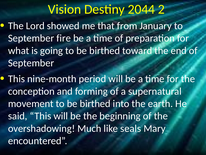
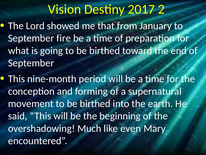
2044: 2044 -> 2017
seals: seals -> even
